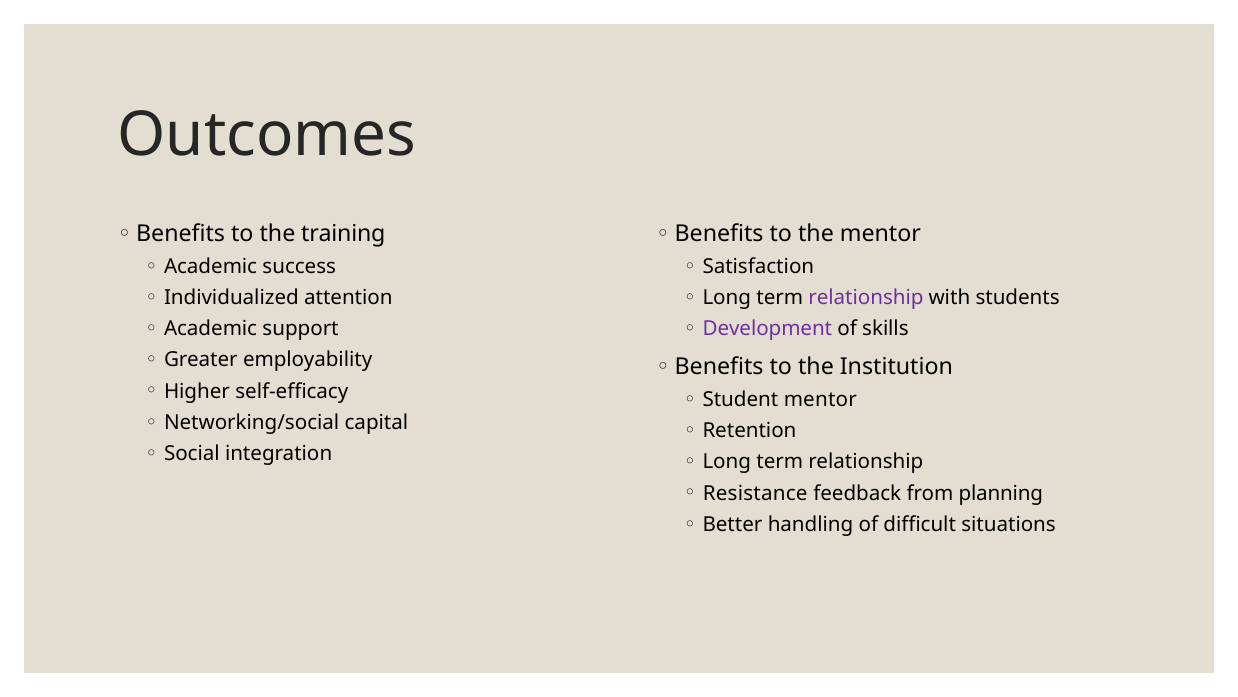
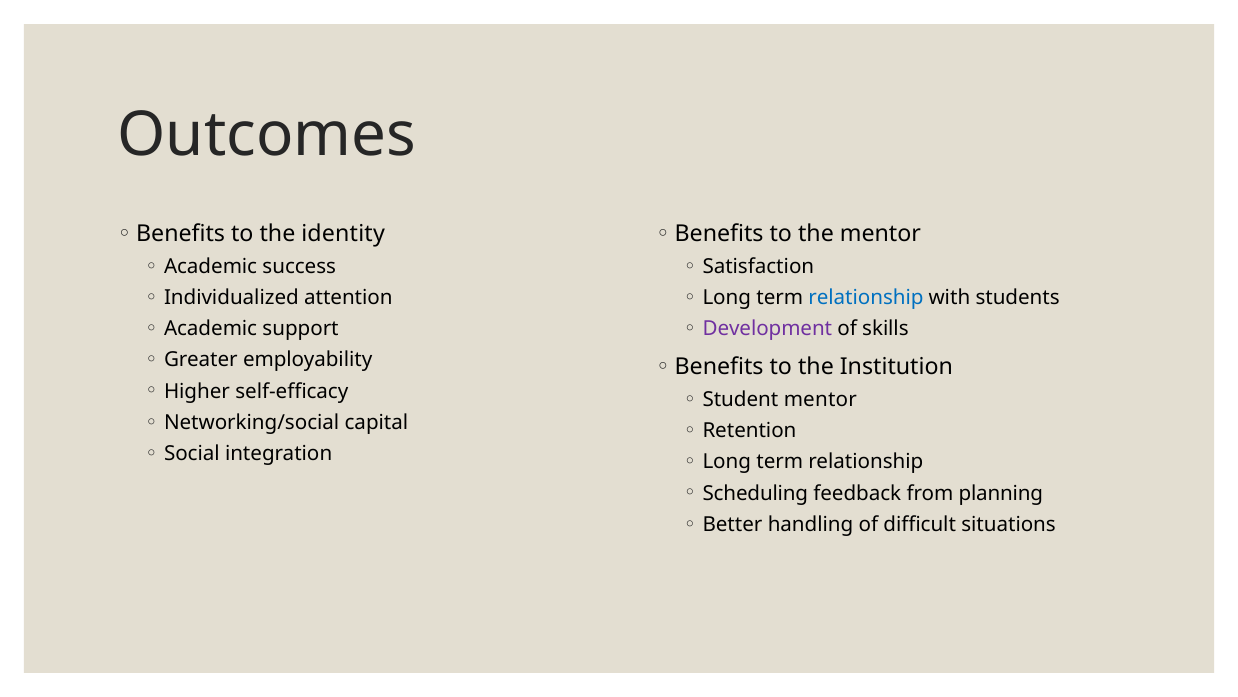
training: training -> identity
relationship at (866, 297) colour: purple -> blue
Resistance: Resistance -> Scheduling
